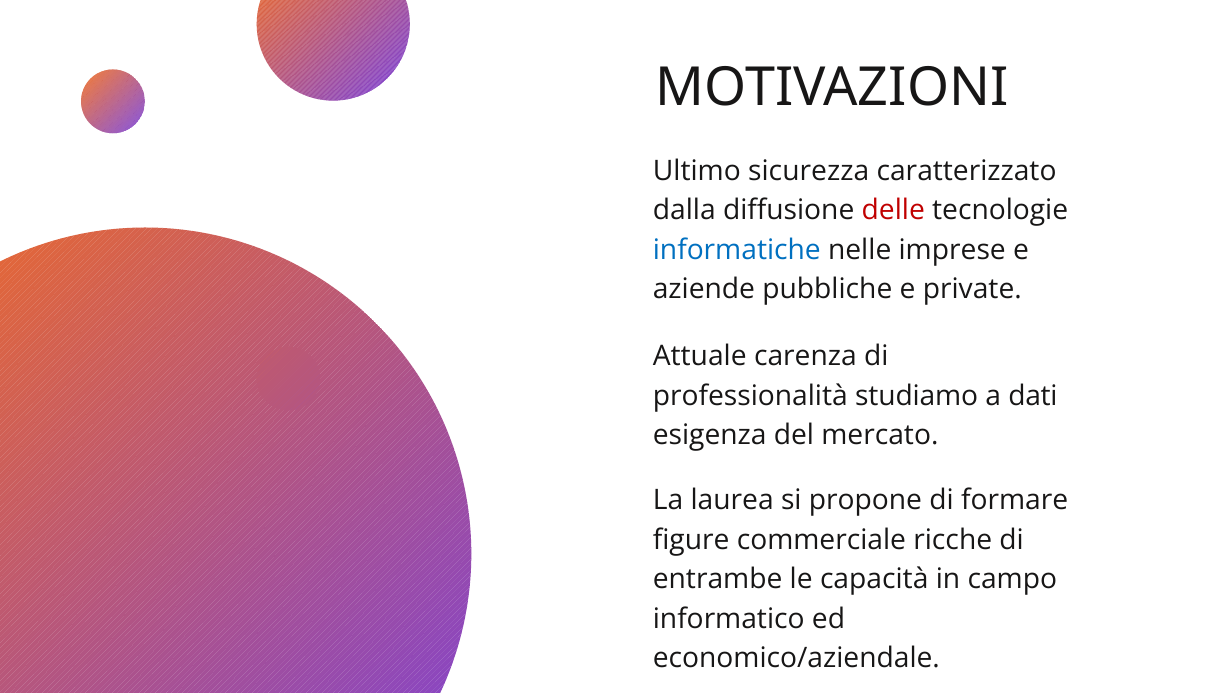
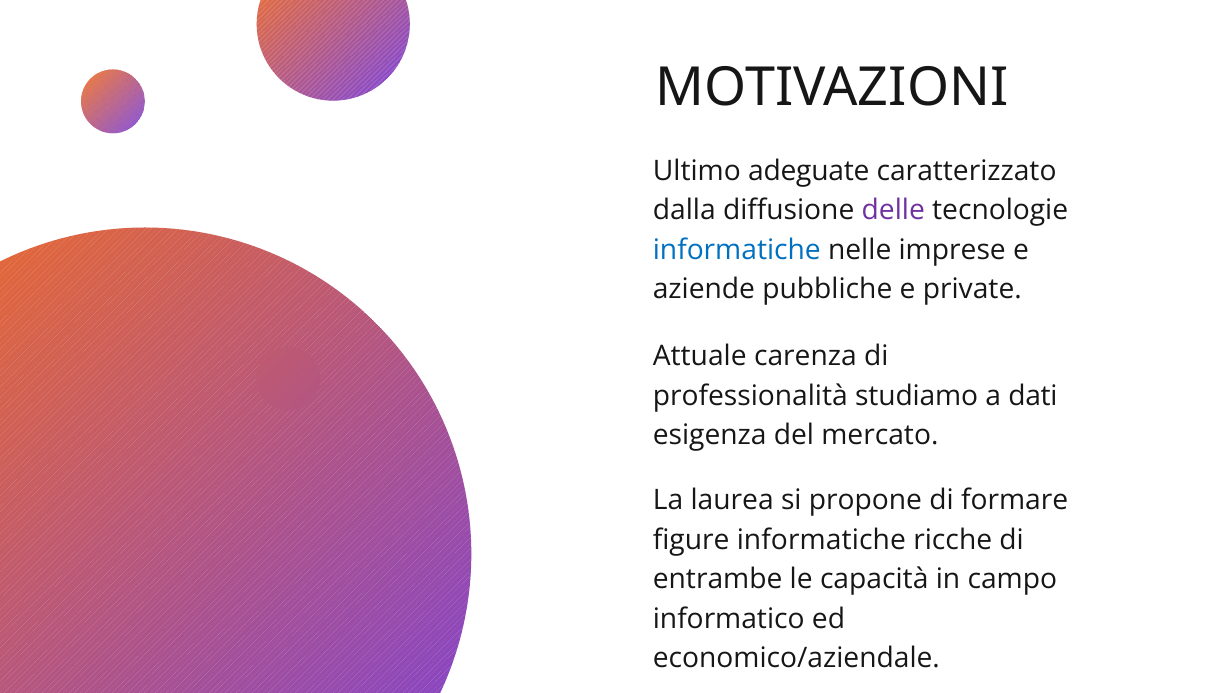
sicurezza: sicurezza -> adeguate
delle colour: red -> purple
figure commerciale: commerciale -> informatiche
